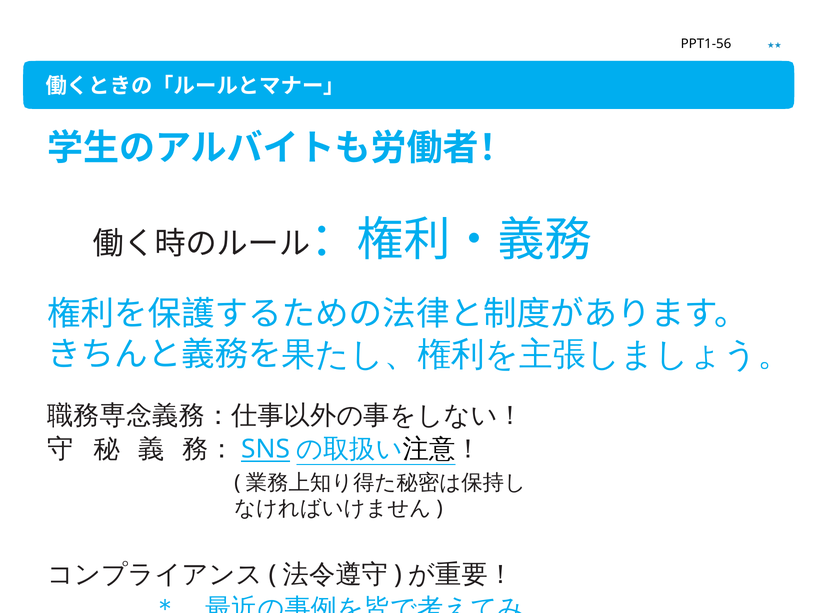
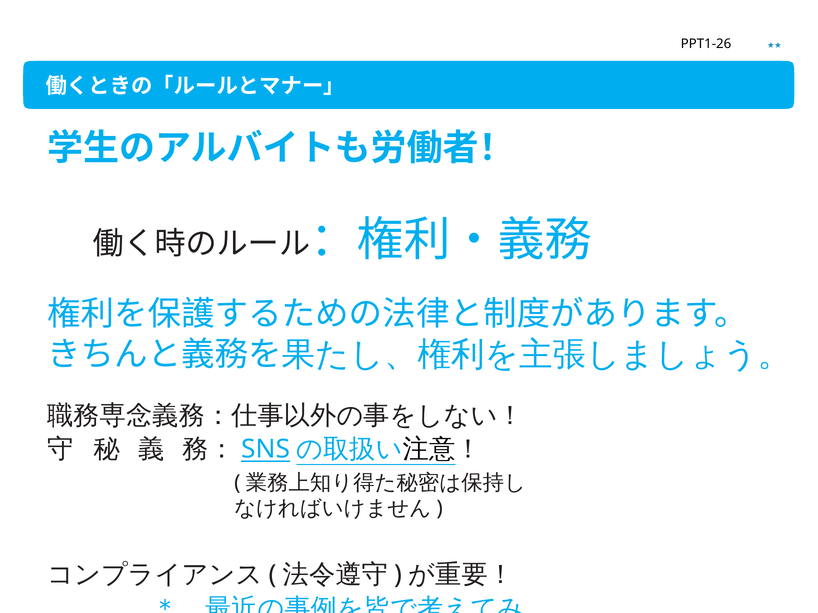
PPT1-56: PPT1-56 -> PPT1-26
